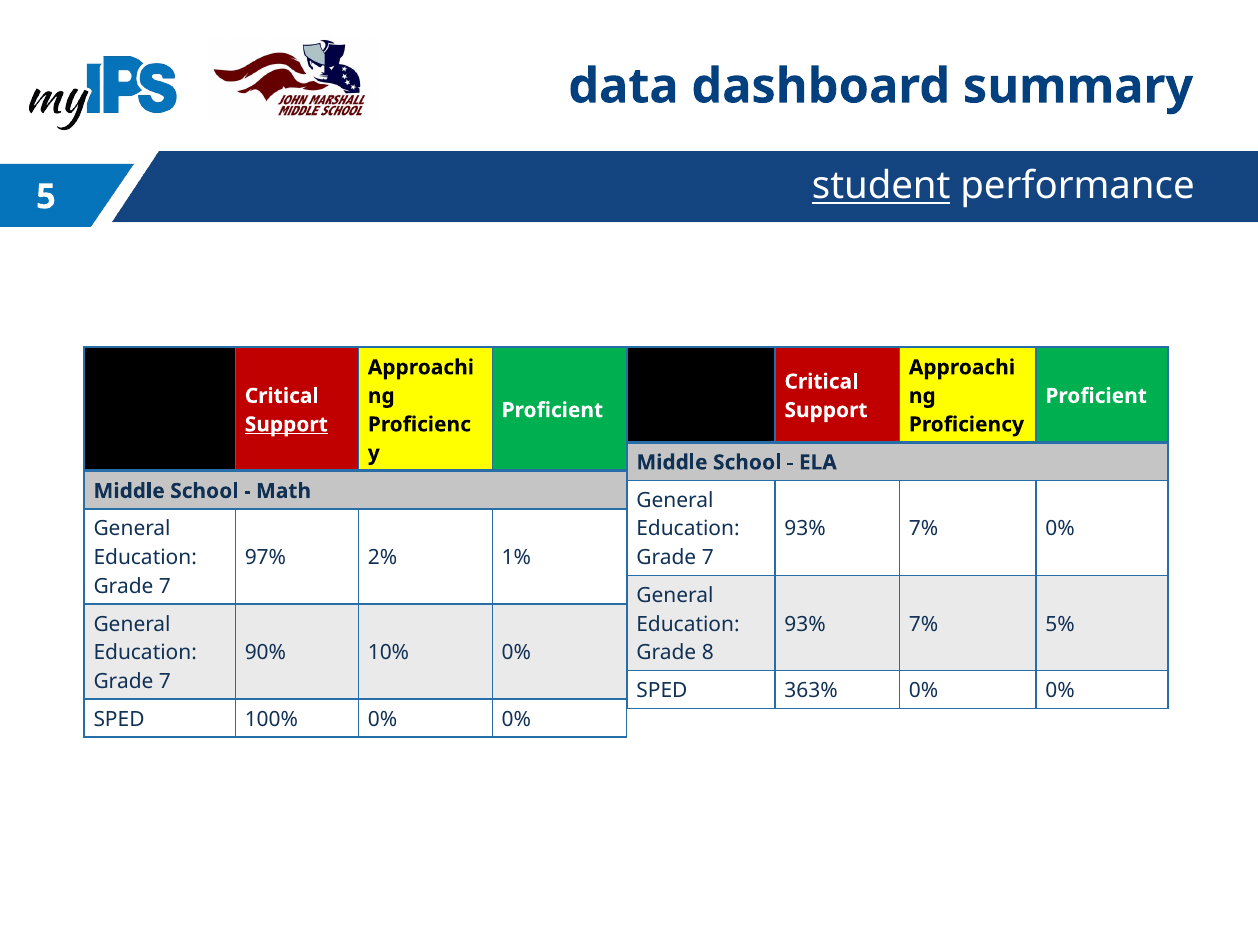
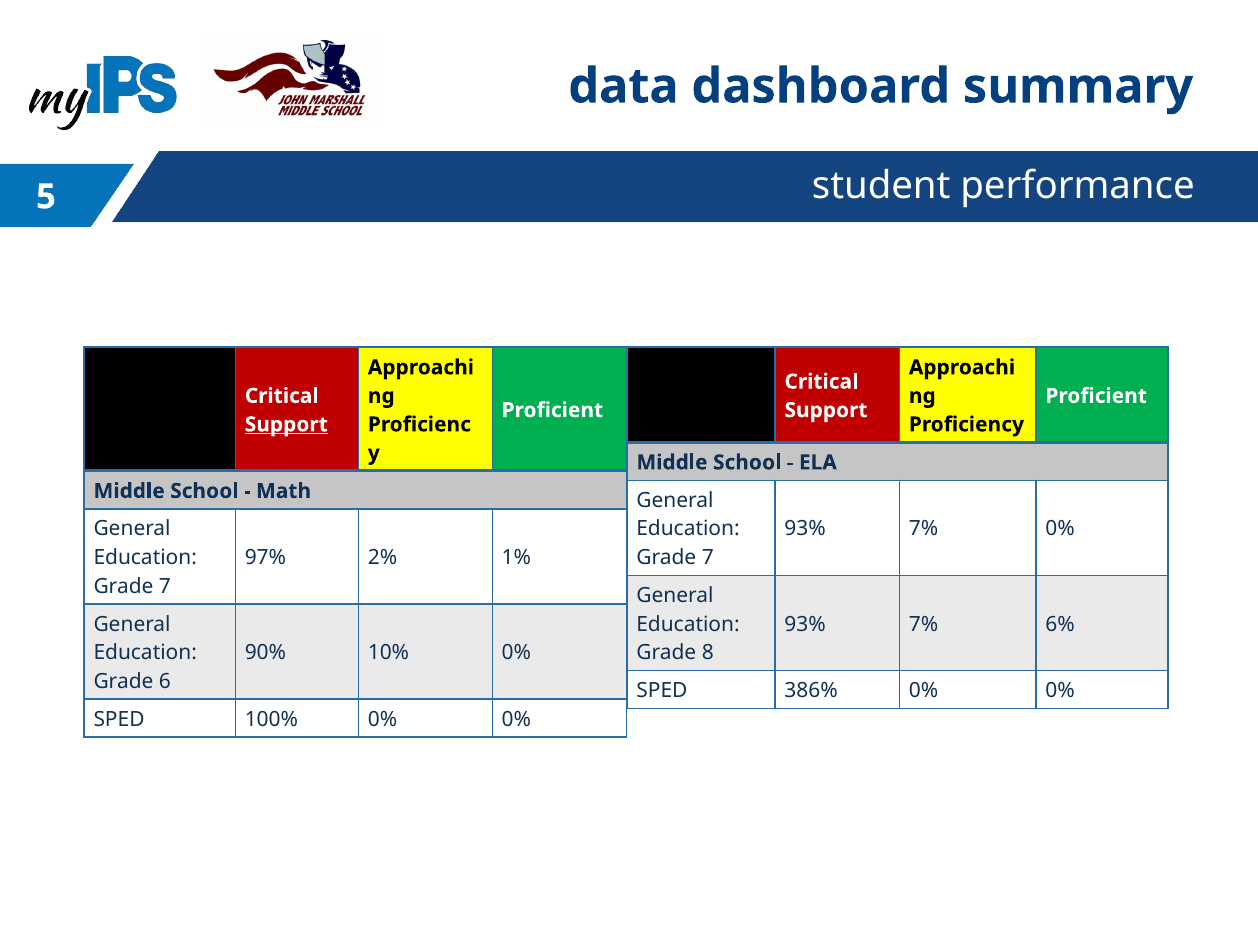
student underline: present -> none
5%: 5% -> 6%
7 at (165, 681): 7 -> 6
363%: 363% -> 386%
